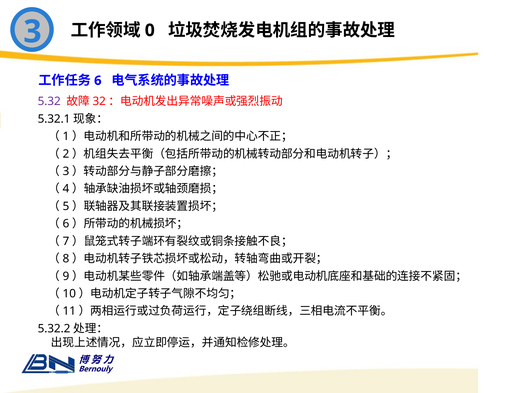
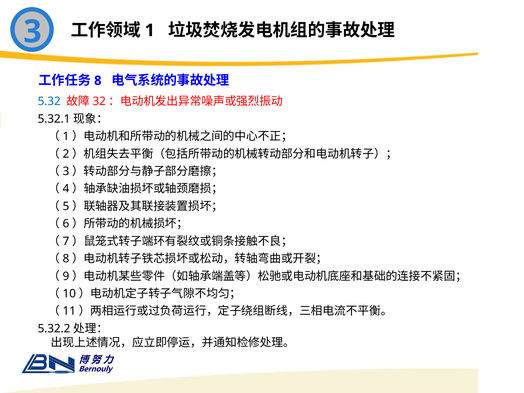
0: 0 -> 1
6: 6 -> 8
5.32 colour: purple -> blue
